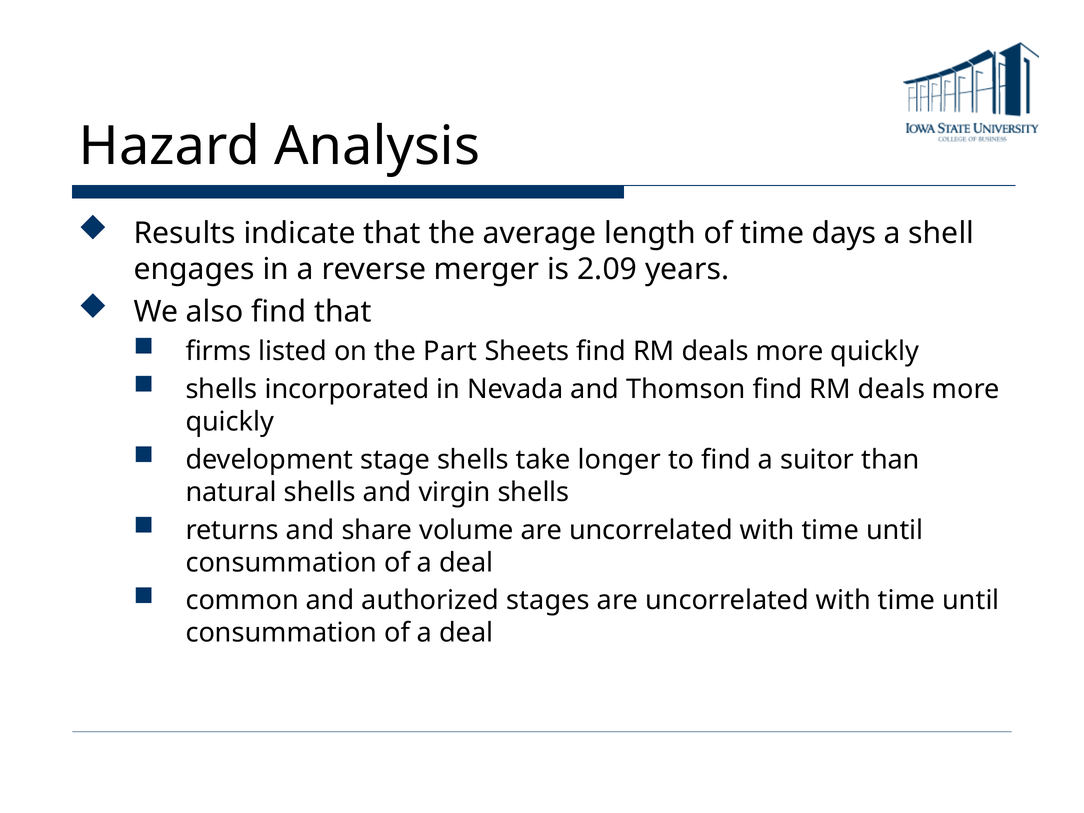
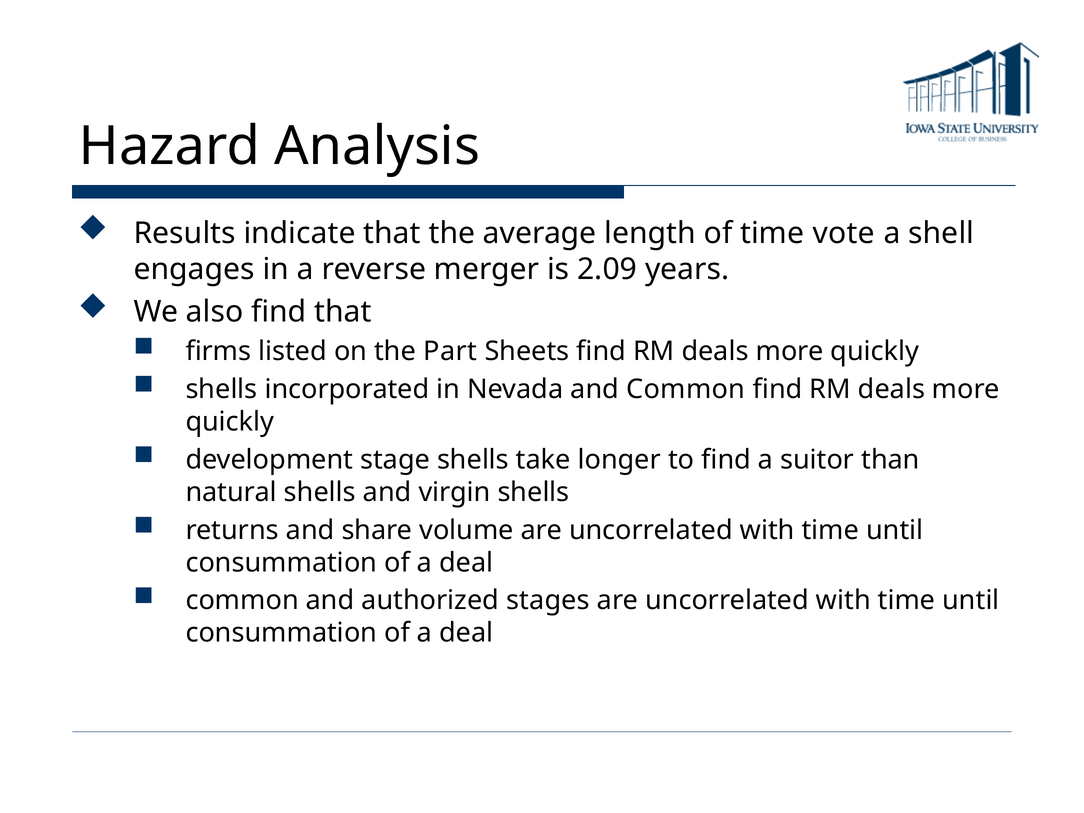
days: days -> vote
and Thomson: Thomson -> Common
